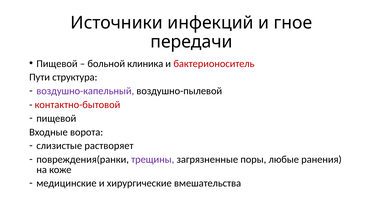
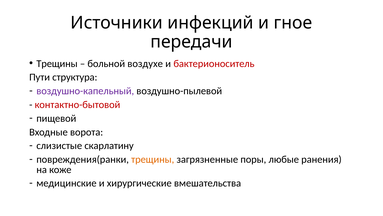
Пищевой at (57, 63): Пищевой -> Трещины
клиника: клиника -> воздухе
растворяет: растворяет -> скарлатину
трещины at (153, 159) colour: purple -> orange
